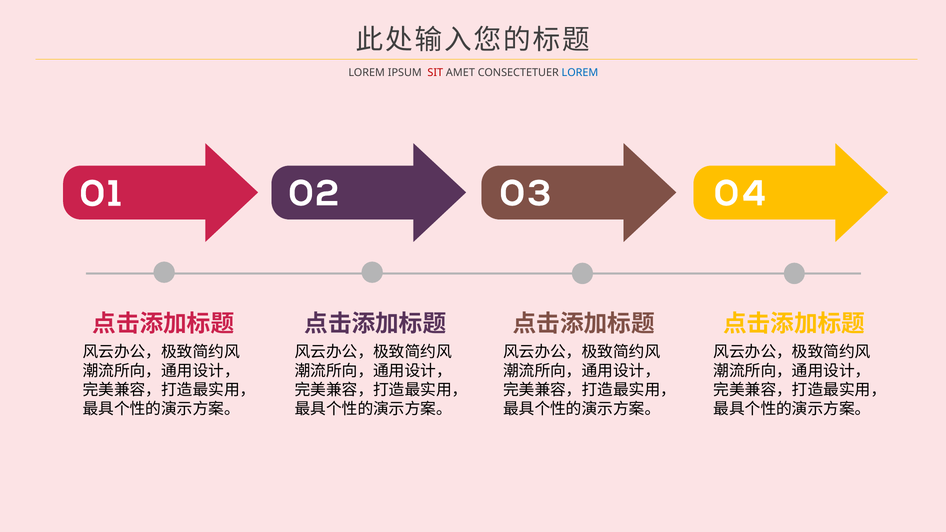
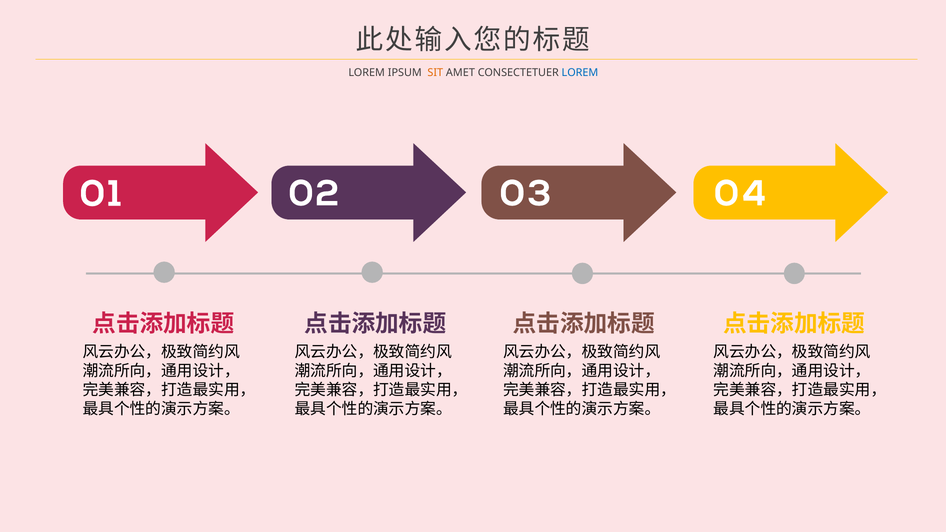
SIT colour: red -> orange
